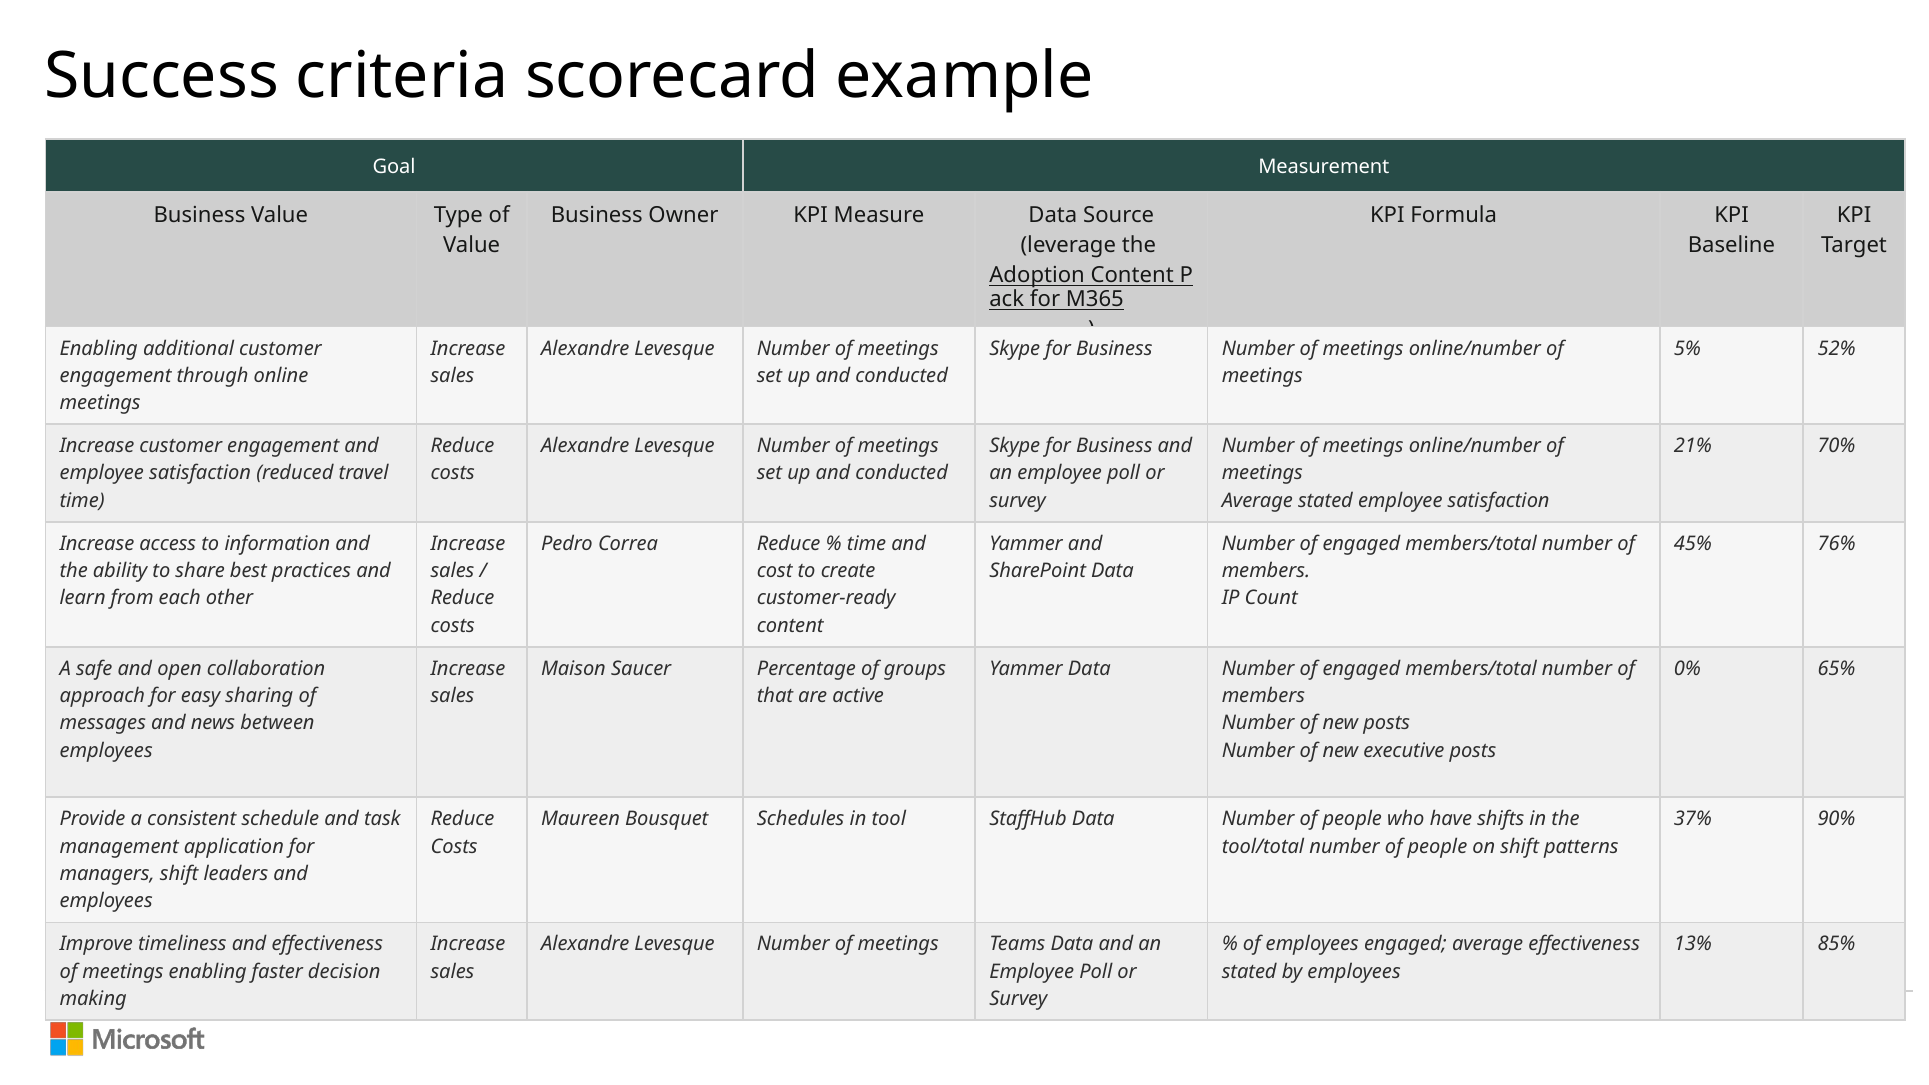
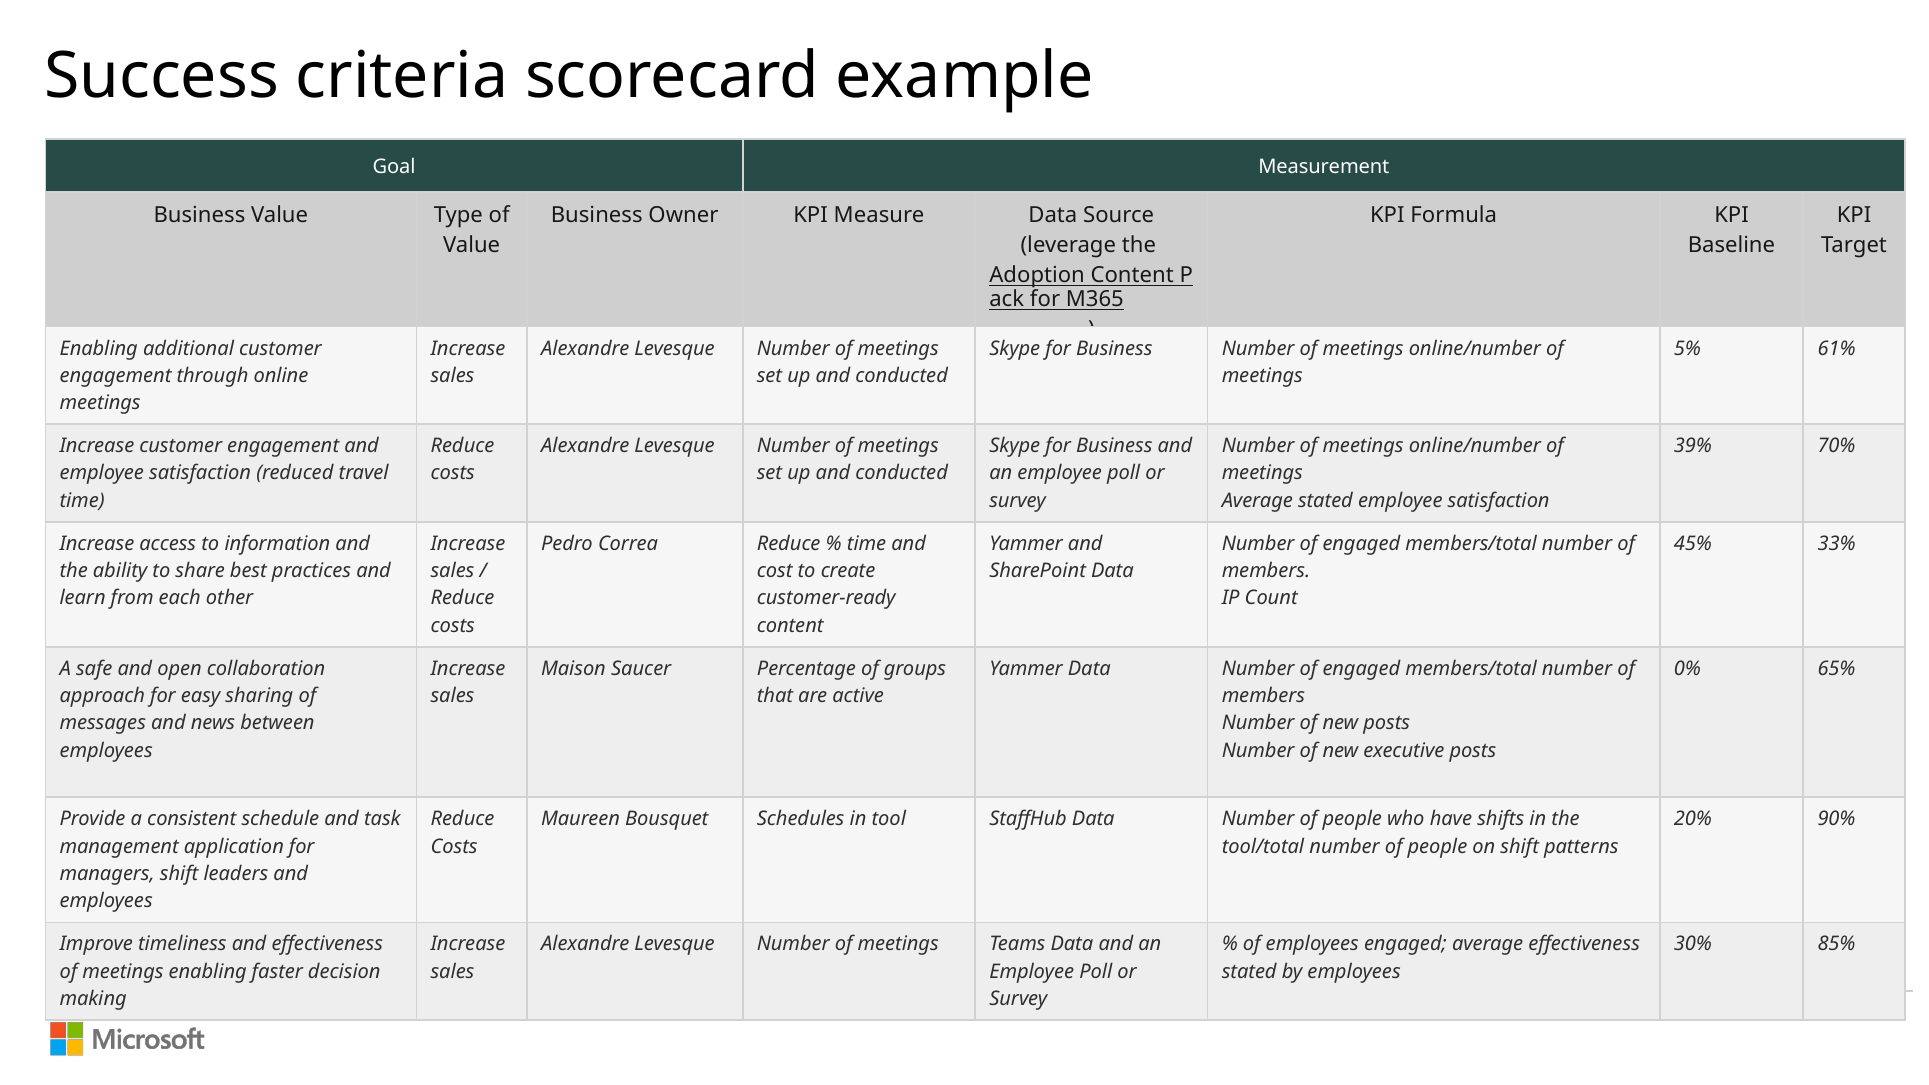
52%: 52% -> 61%
21%: 21% -> 39%
76%: 76% -> 33%
37%: 37% -> 20%
13%: 13% -> 30%
